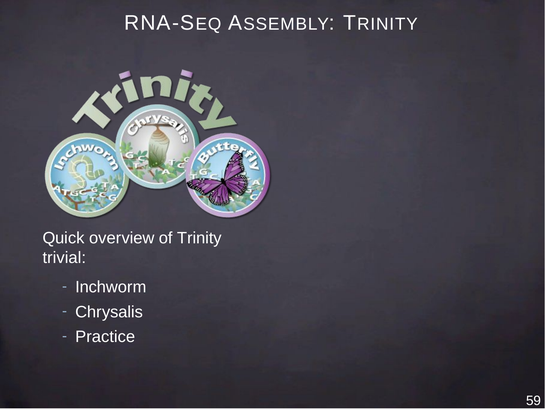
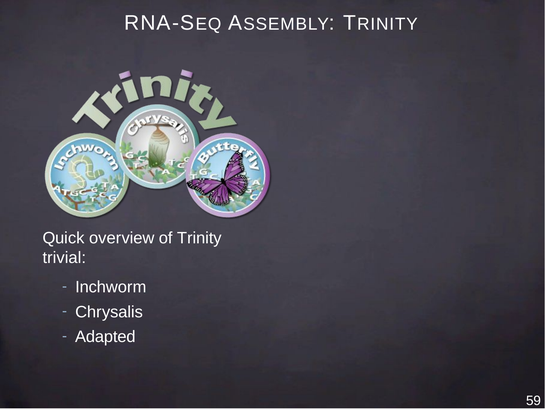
Practice: Practice -> Adapted
